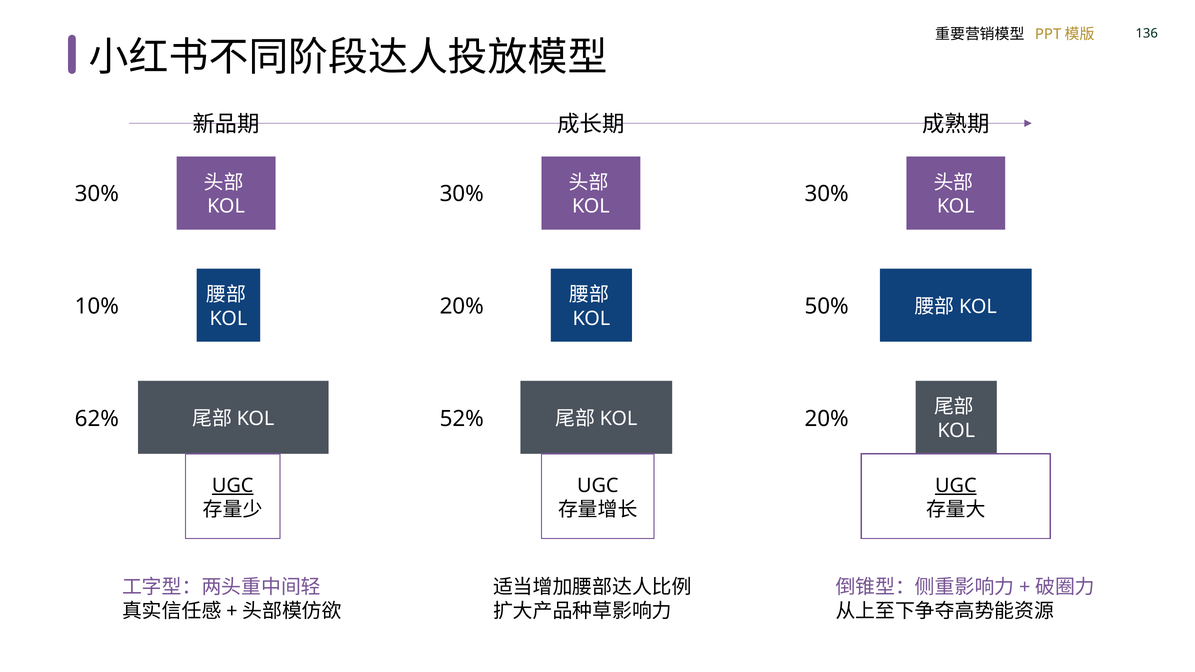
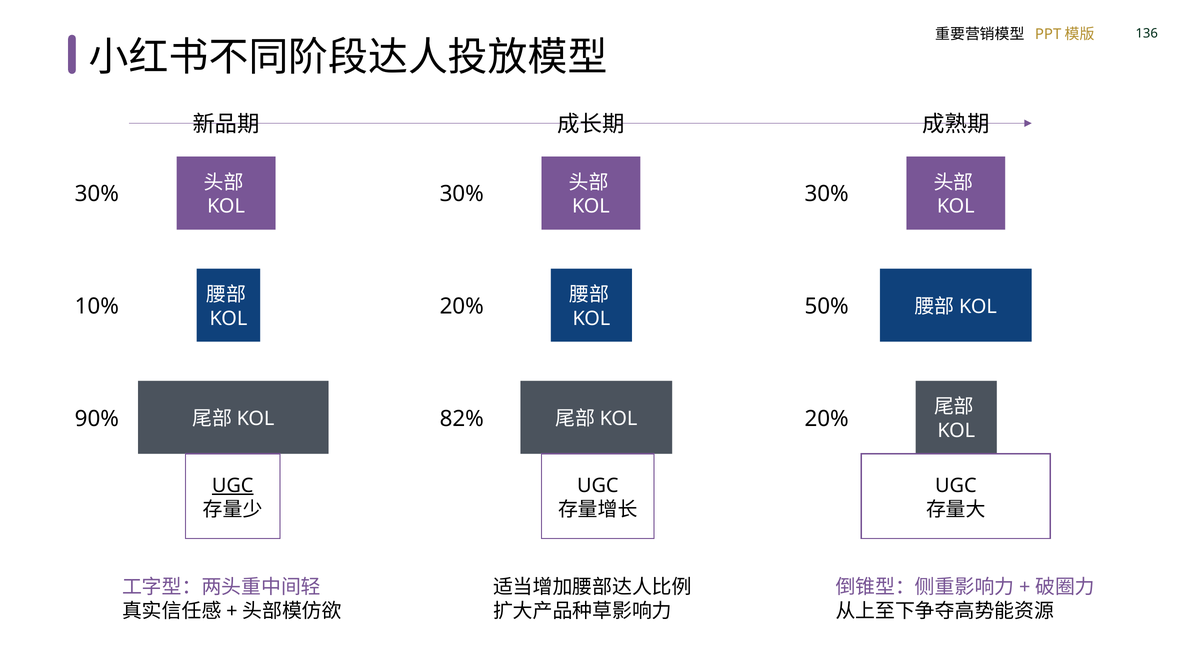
62%: 62% -> 90%
52%: 52% -> 82%
UGC at (956, 486) underline: present -> none
